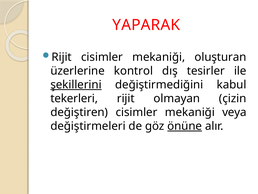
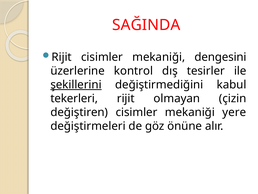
YAPARAK: YAPARAK -> SAĞINDA
oluşturan: oluşturan -> dengesini
veya: veya -> yere
önüne underline: present -> none
